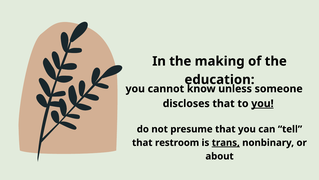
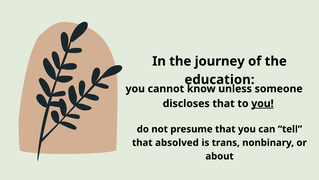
making: making -> journey
restroom: restroom -> absolved
trans underline: present -> none
